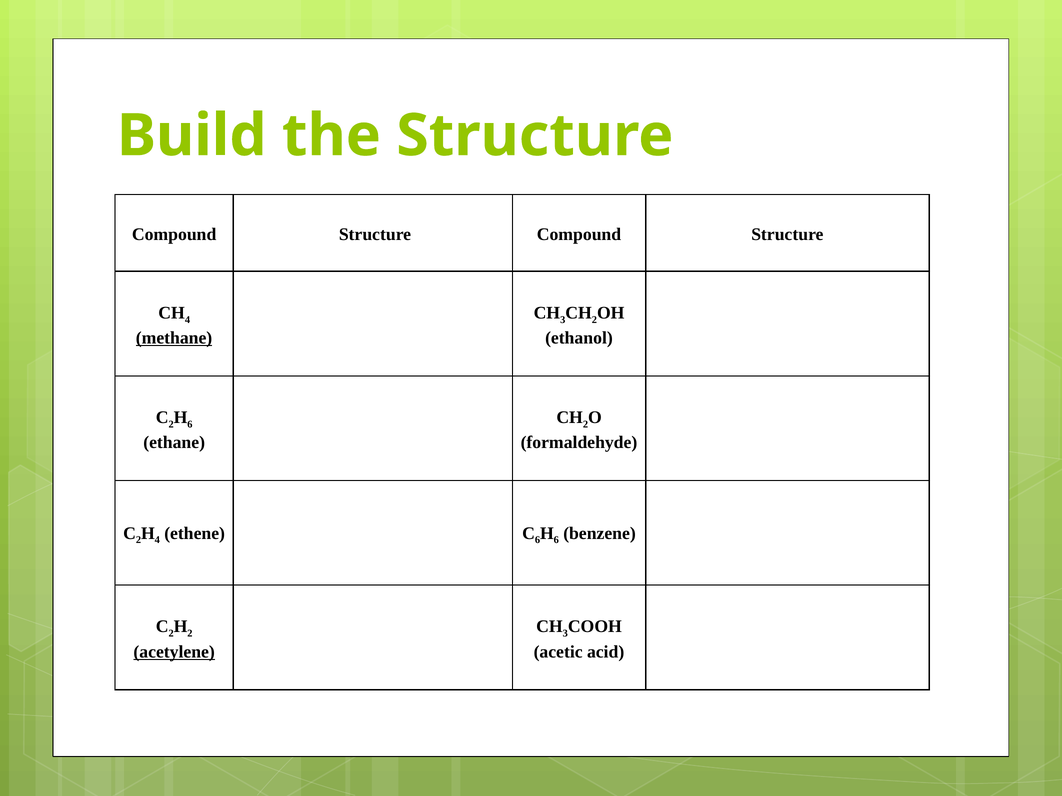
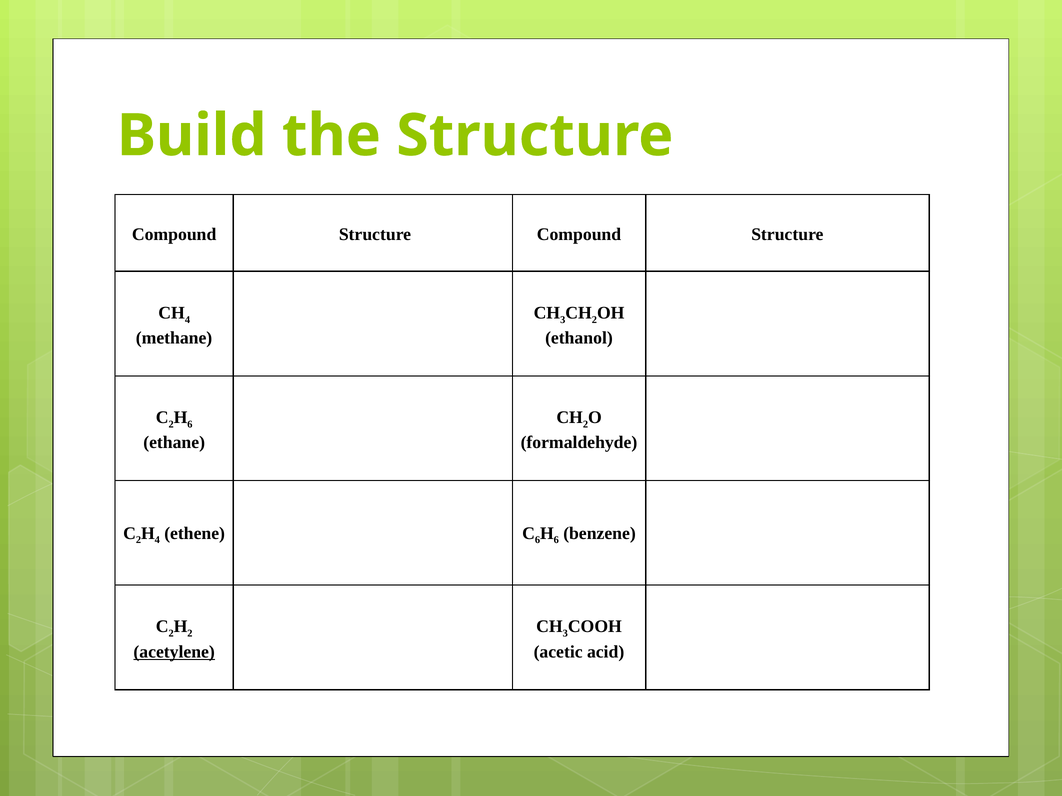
methane underline: present -> none
